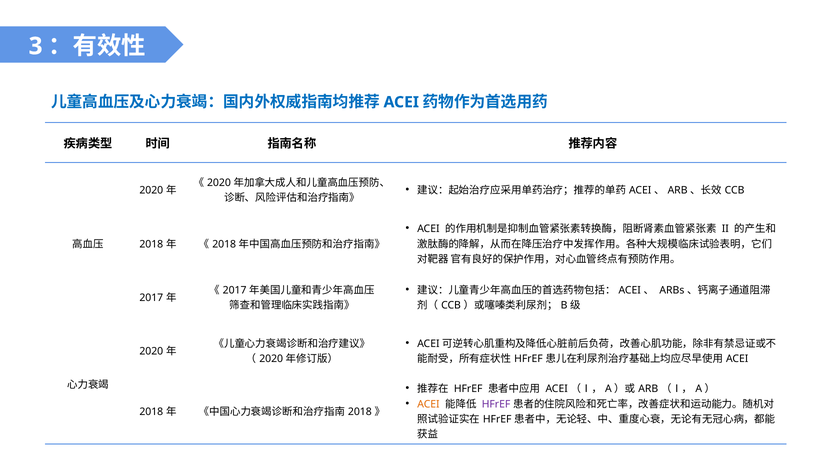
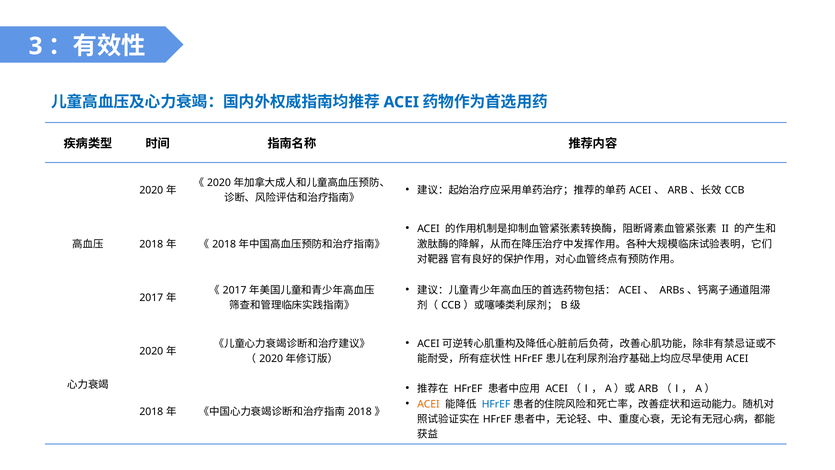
HFrEF at (496, 404) colour: purple -> blue
